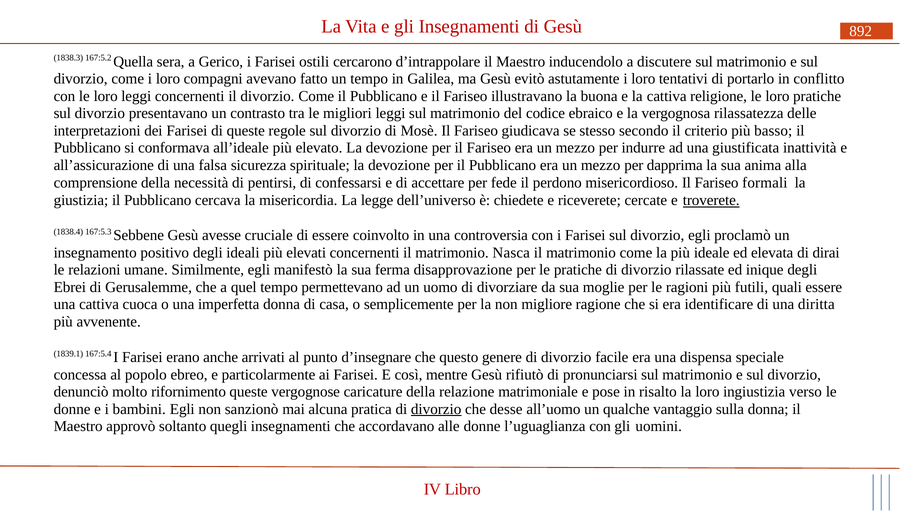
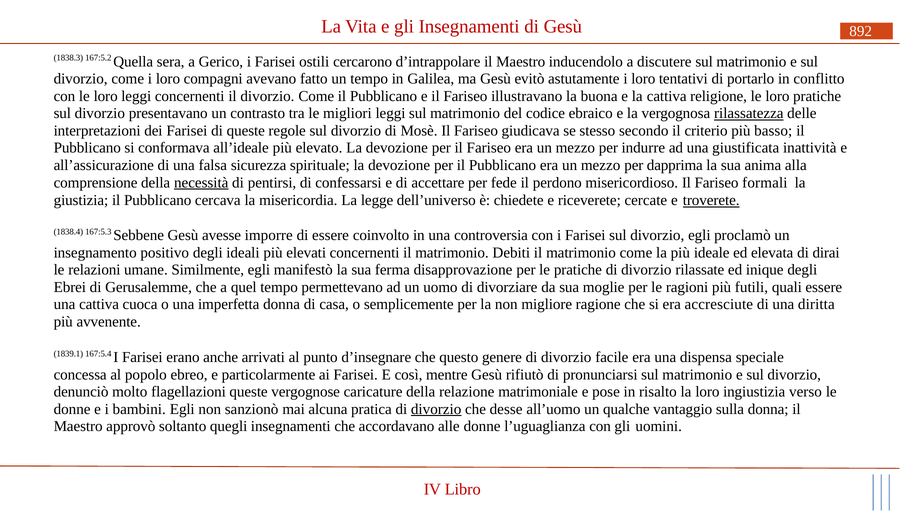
rilassatezza underline: none -> present
necessità underline: none -> present
cruciale: cruciale -> imporre
Nasca: Nasca -> Debiti
identificare: identificare -> accresciute
rifornimento: rifornimento -> flagellazioni
